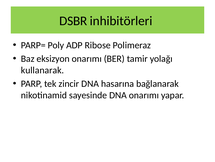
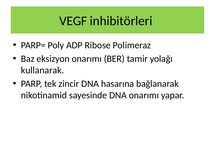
DSBR: DSBR -> VEGF
